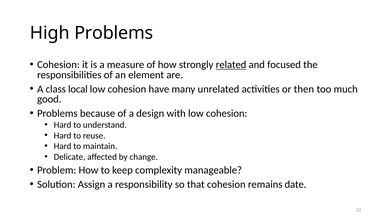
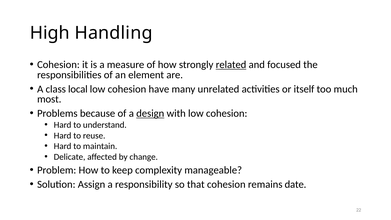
High Problems: Problems -> Handling
then: then -> itself
good: good -> most
design underline: none -> present
